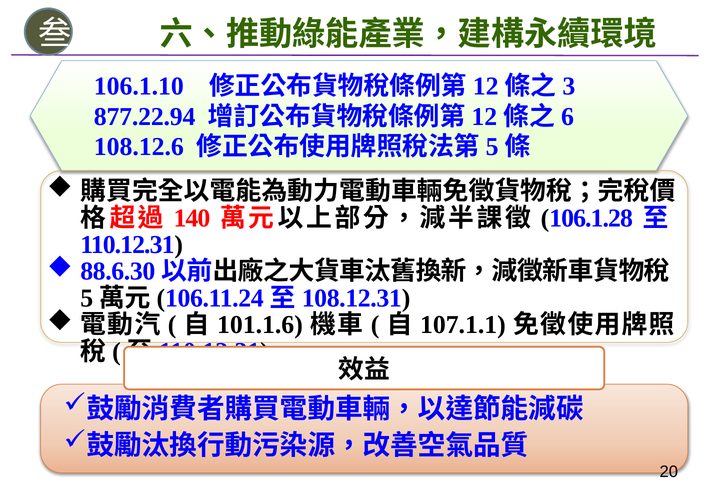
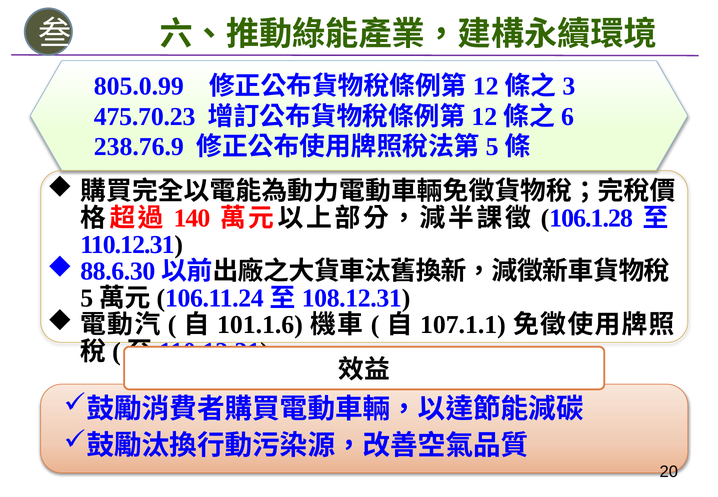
106.1.10: 106.1.10 -> 805.0.99
877.22.94: 877.22.94 -> 475.70.23
108.12.6: 108.12.6 -> 238.76.9
